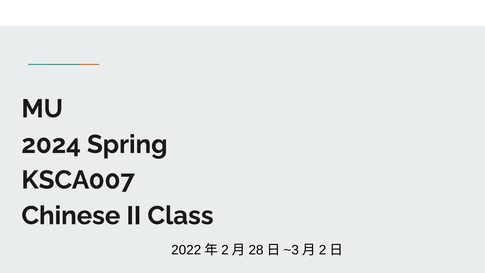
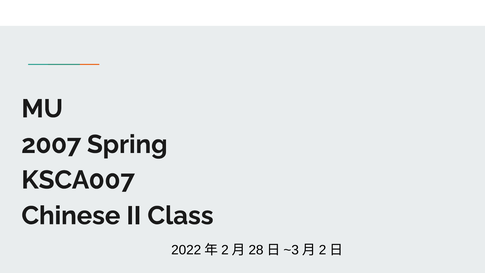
2024: 2024 -> 2007
